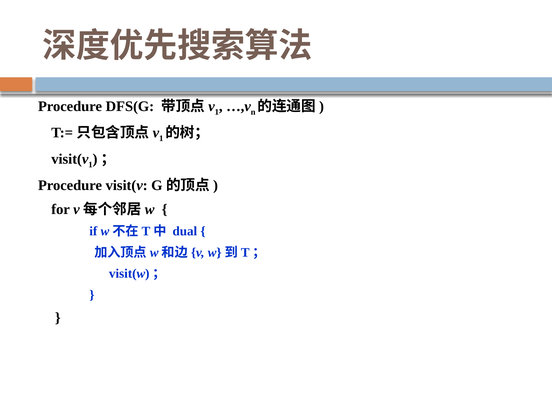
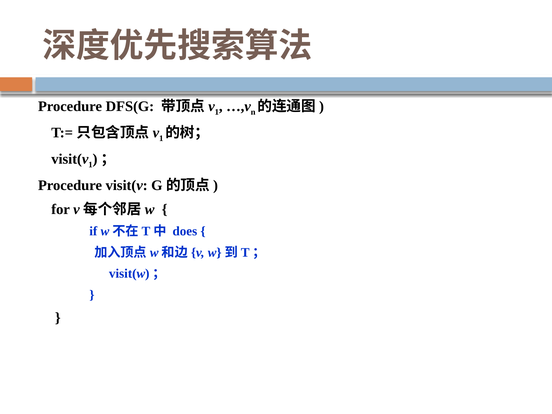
dual: dual -> does
